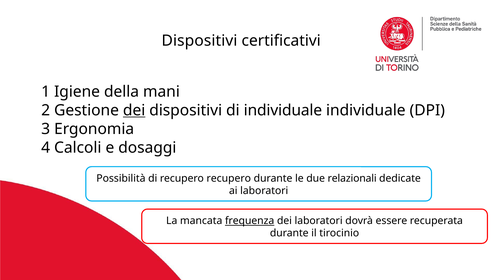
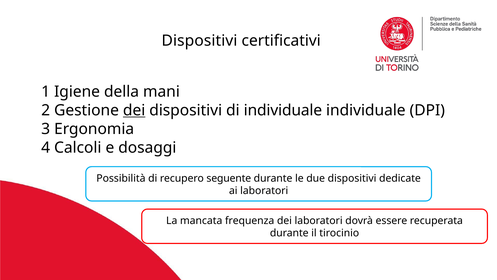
recupero recupero: recupero -> seguente
due relazionali: relazionali -> dispositivi
frequenza underline: present -> none
